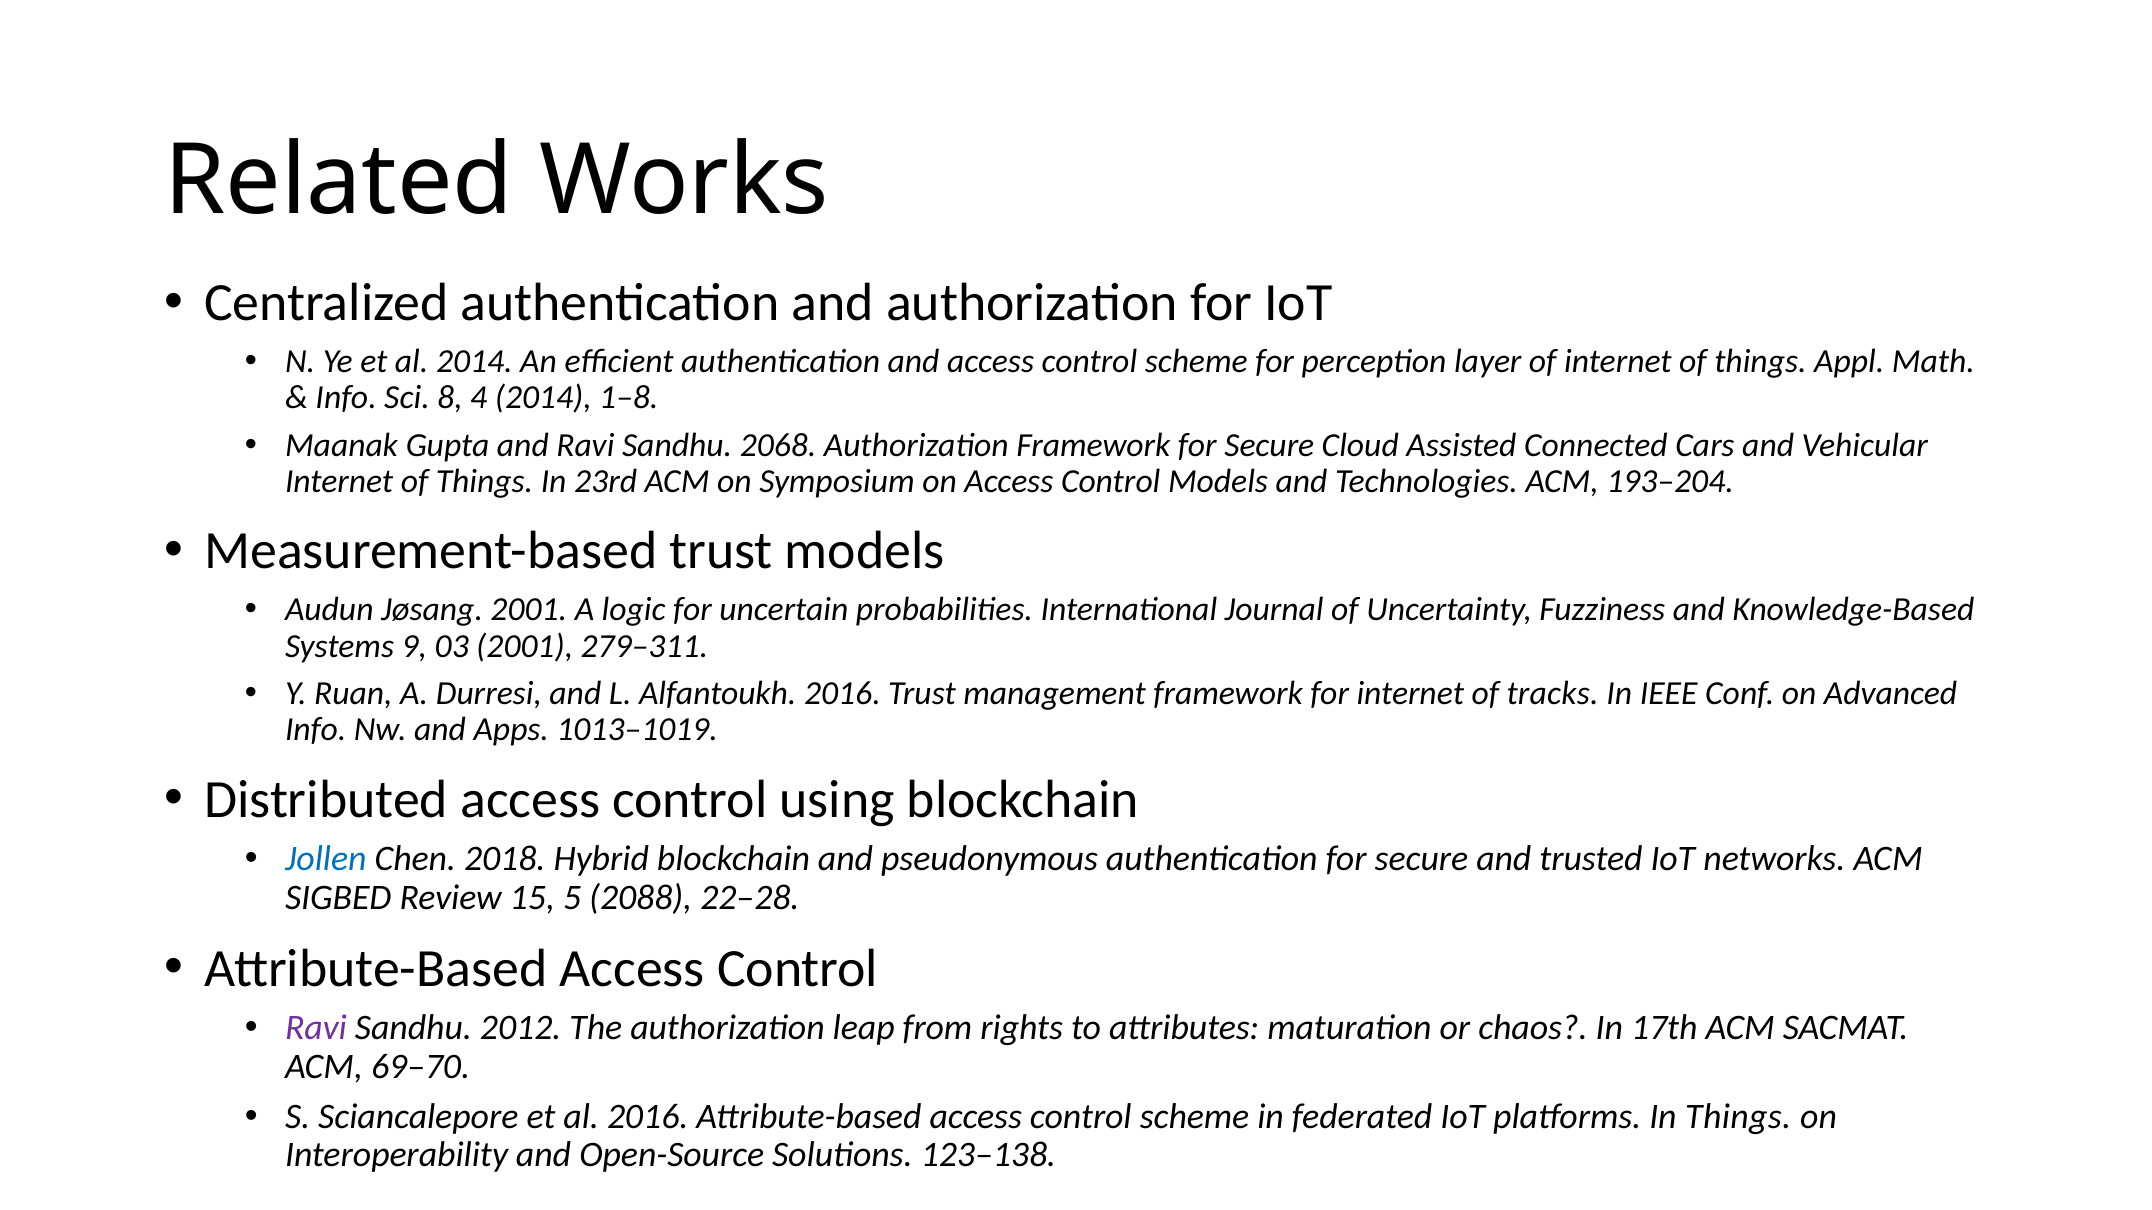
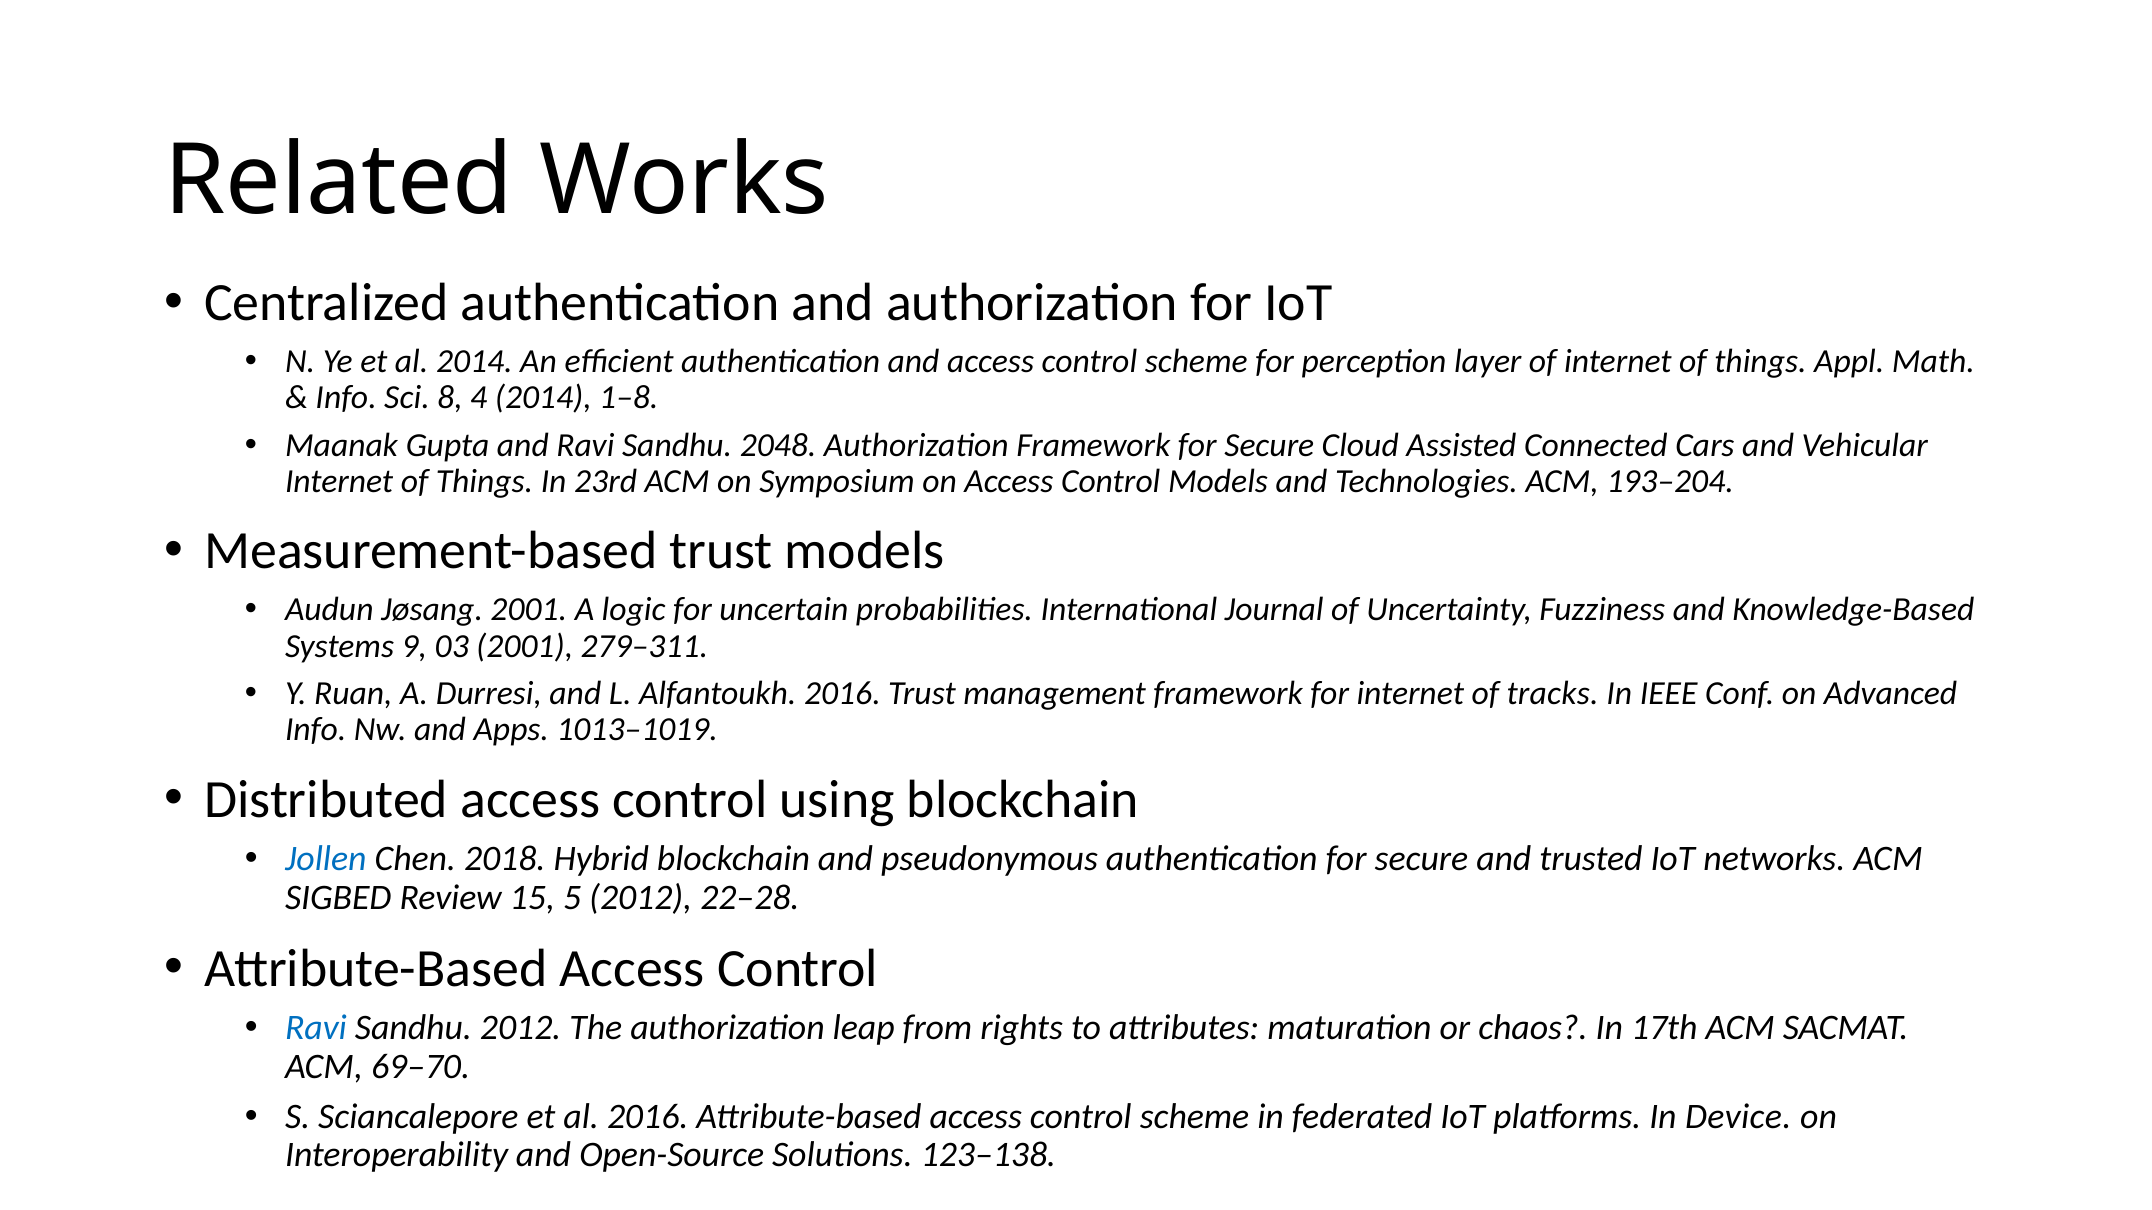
2068: 2068 -> 2048
5 2088: 2088 -> 2012
Ravi at (316, 1028) colour: purple -> blue
In Things: Things -> Device
